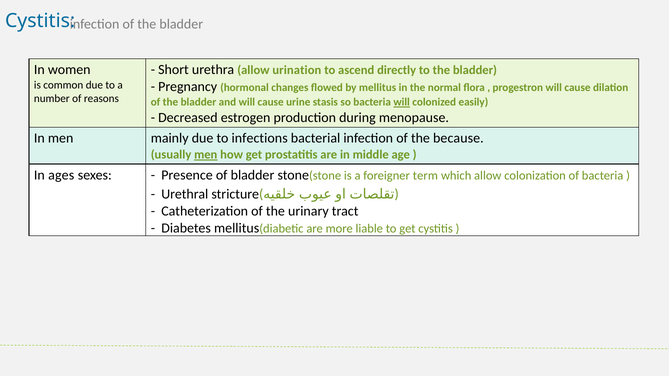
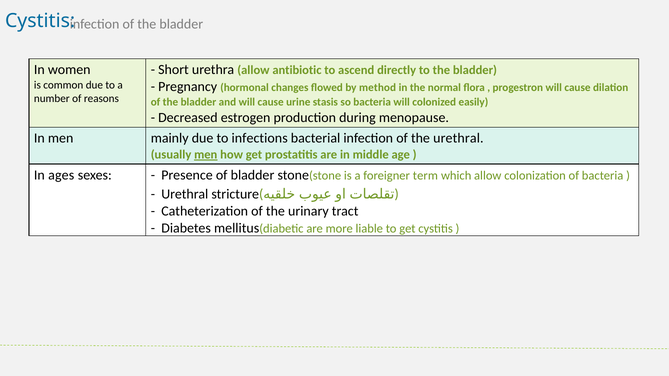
urination: urination -> antibiotic
mellitus: mellitus -> method
will at (402, 102) underline: present -> none
the because: because -> urethral
